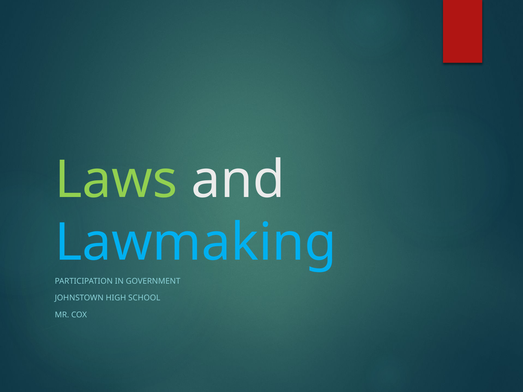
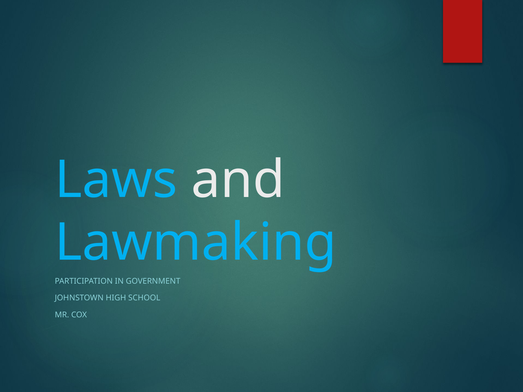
Laws colour: light green -> light blue
